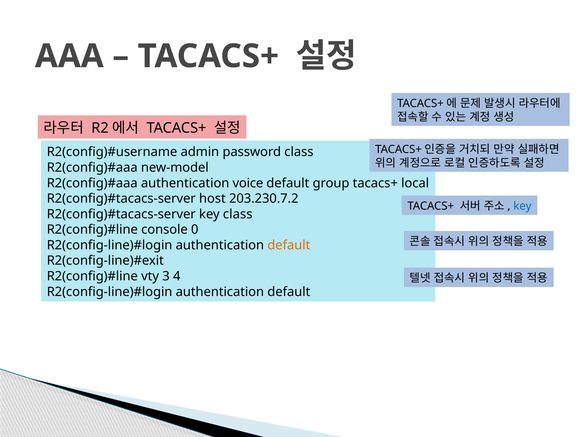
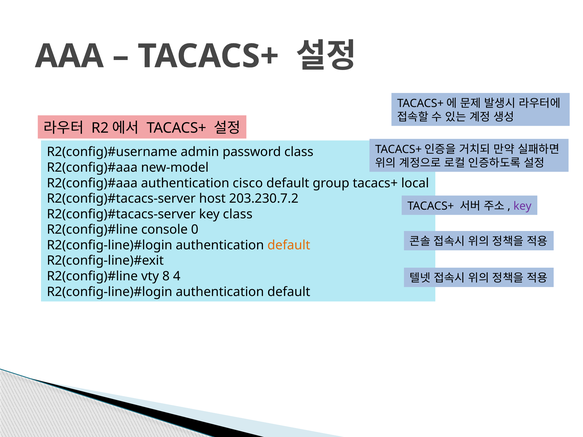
voice: voice -> cisco
key at (522, 206) colour: blue -> purple
3: 3 -> 8
